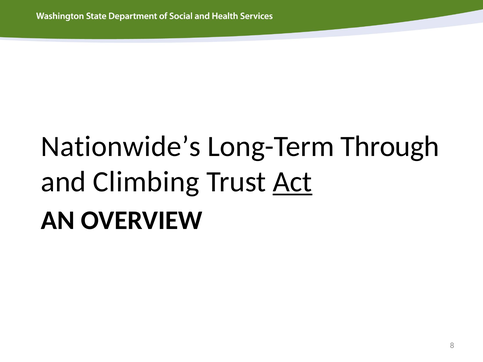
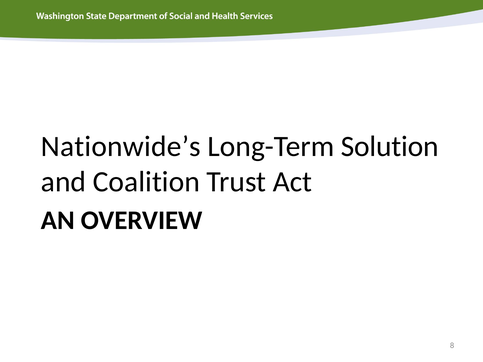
Through: Through -> Solution
Climbing: Climbing -> Coalition
Act underline: present -> none
